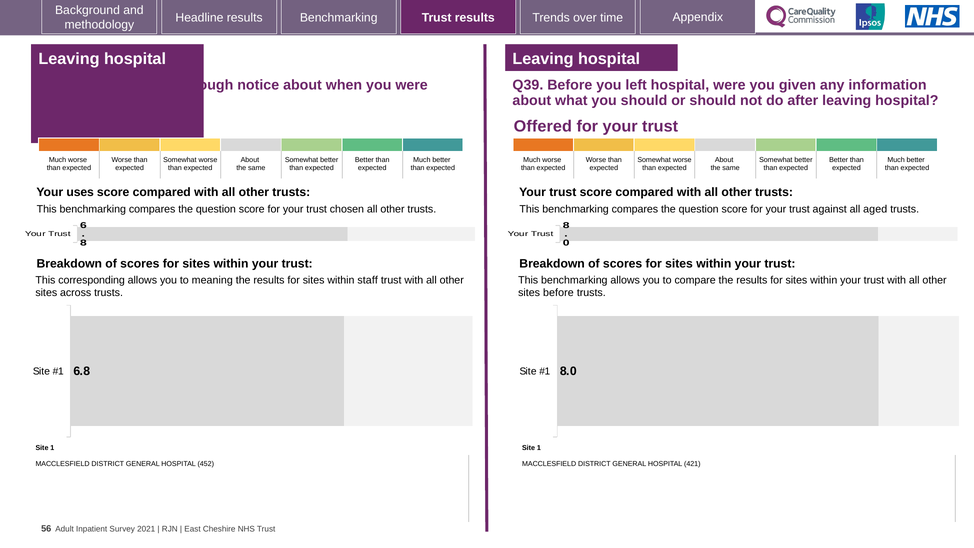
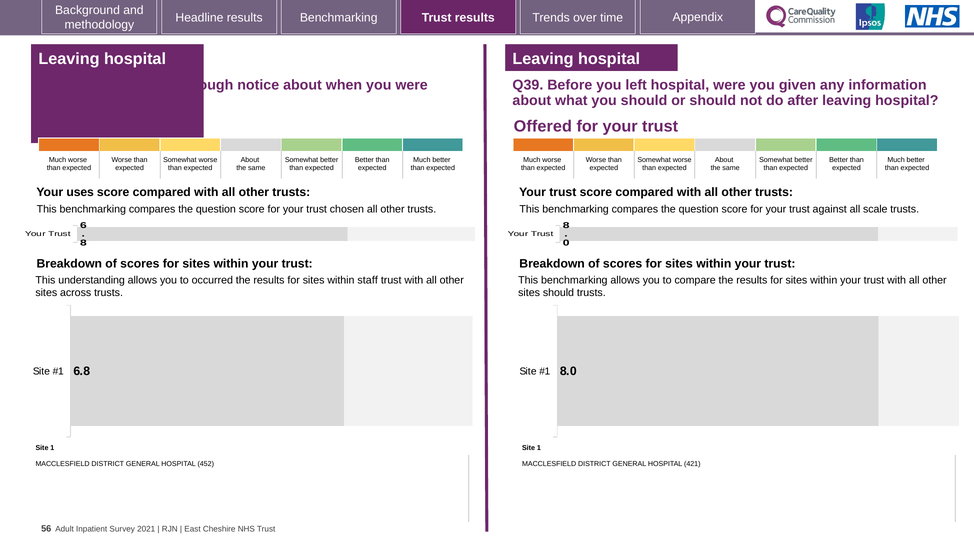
aged: aged -> scale
corresponding: corresponding -> understanding
meaning: meaning -> occurred
sites before: before -> should
